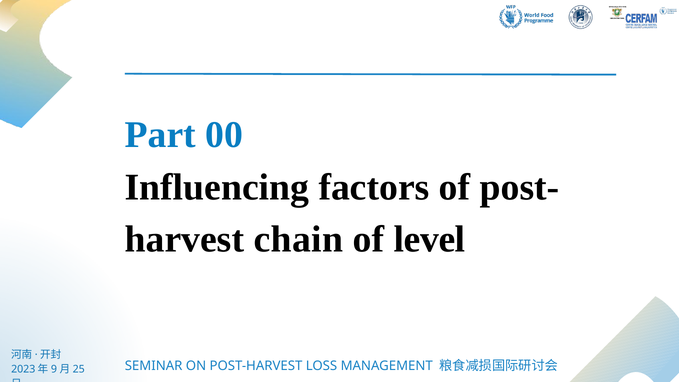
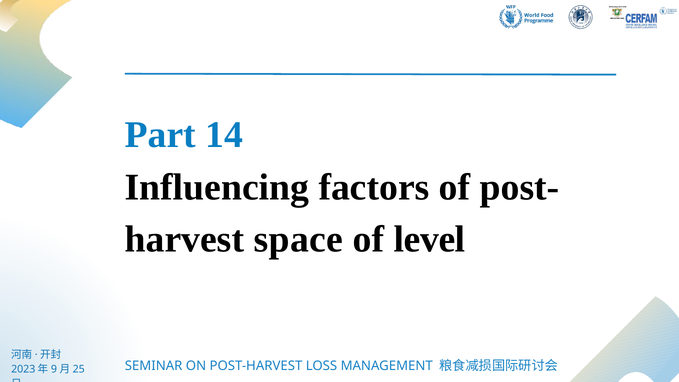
00: 00 -> 14
chain: chain -> space
